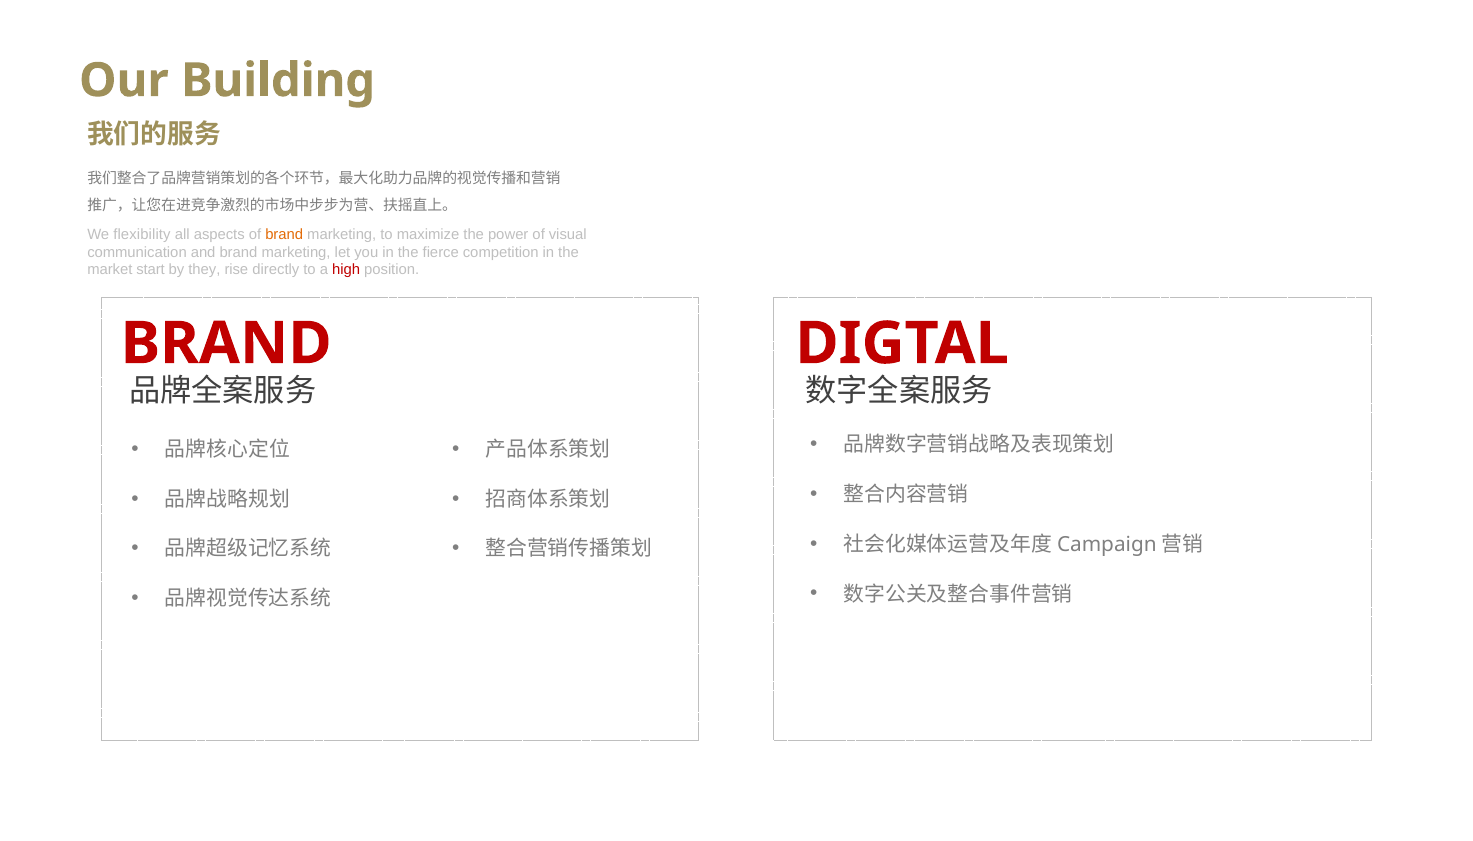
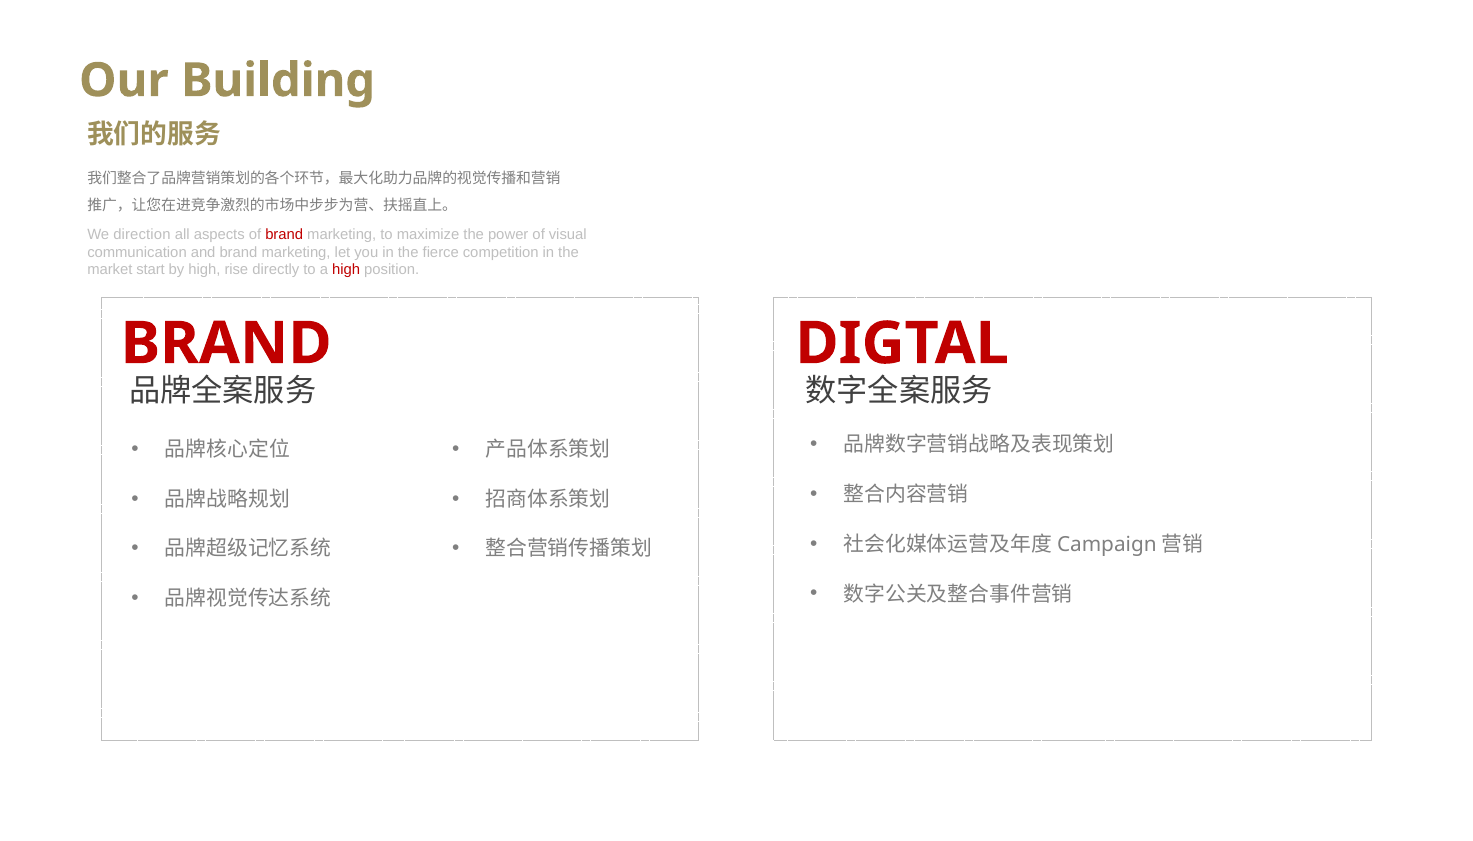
flexibility: flexibility -> direction
brand at (284, 235) colour: orange -> red
by they: they -> high
